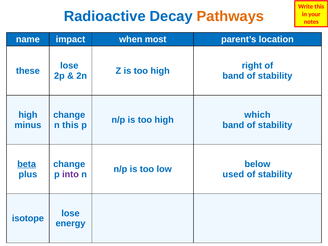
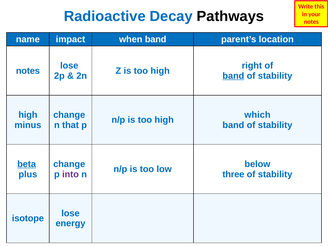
Pathways colour: orange -> black
when most: most -> band
these at (28, 71): these -> notes
band at (233, 76) underline: none -> present
n this: this -> that
used: used -> three
